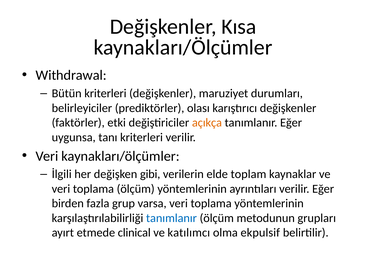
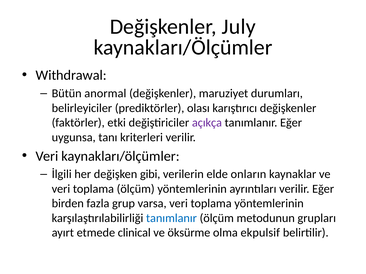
Kısa: Kısa -> July
Bütün kriterleri: kriterleri -> anormal
açıkça colour: orange -> purple
toplam: toplam -> onların
katılımcı: katılımcı -> öksürme
